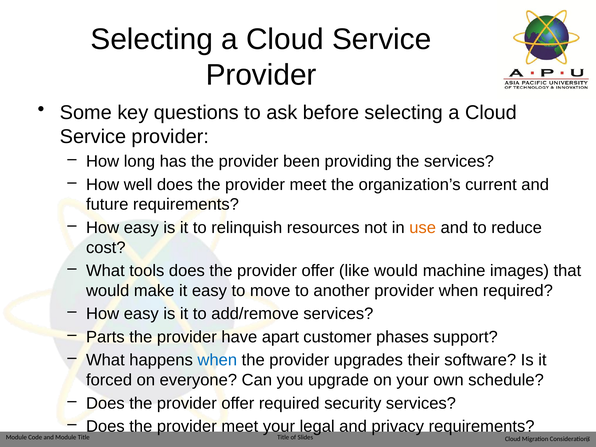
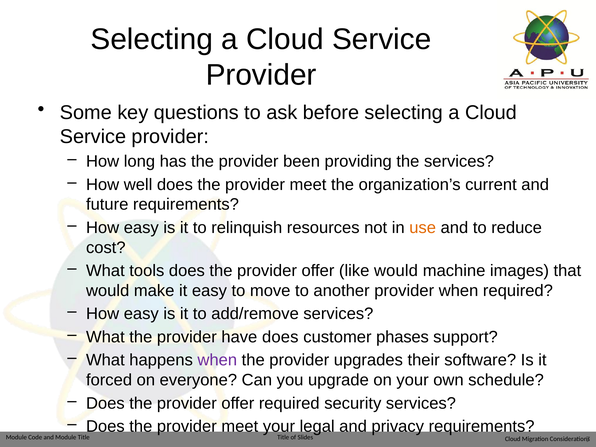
Parts at (105, 337): Parts -> What
have apart: apart -> does
when at (217, 360) colour: blue -> purple
